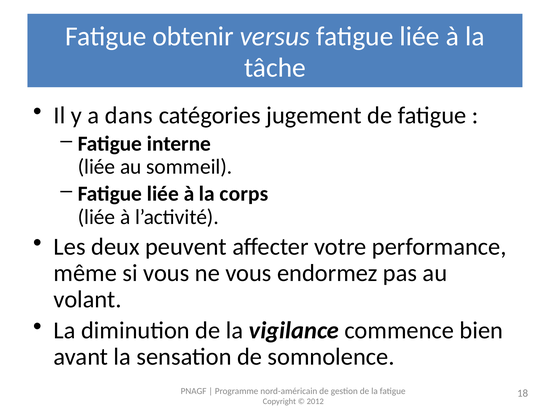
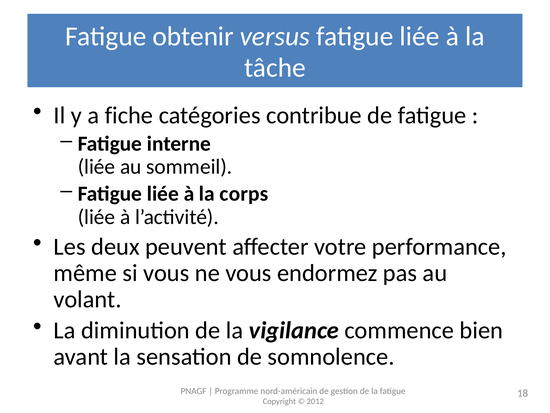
dans: dans -> fiche
jugement: jugement -> contribue
